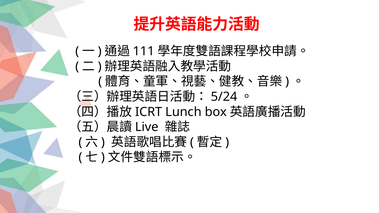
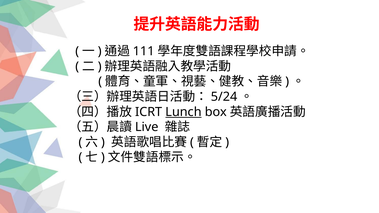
Lunch underline: none -> present
